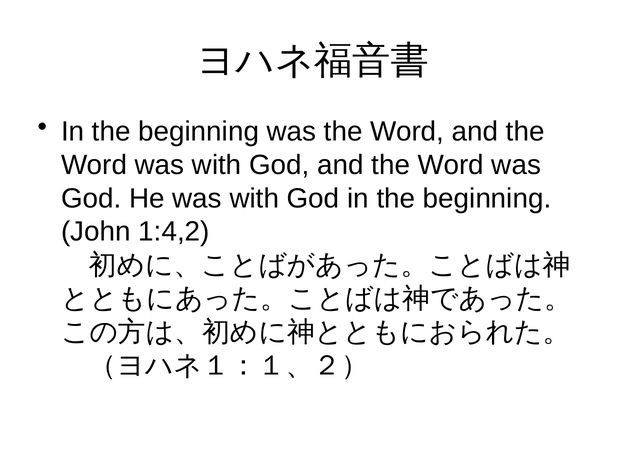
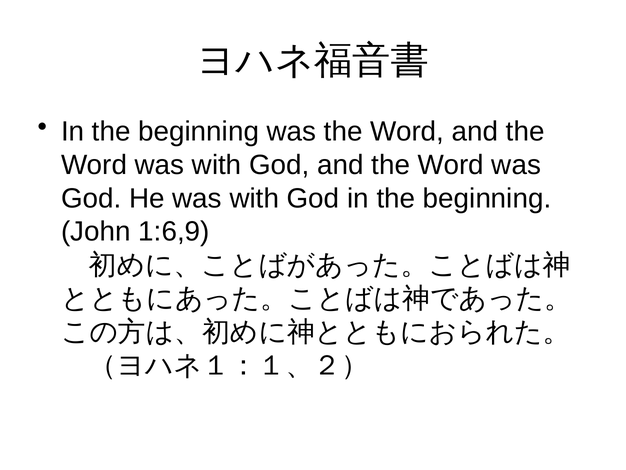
1:4,2: 1:4,2 -> 1:6,9
